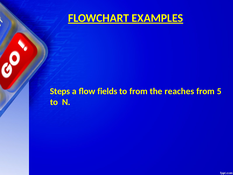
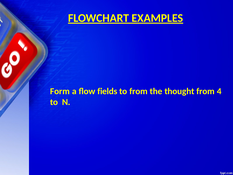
Steps: Steps -> Form
reaches: reaches -> thought
5: 5 -> 4
